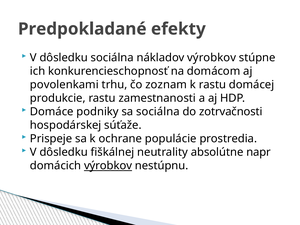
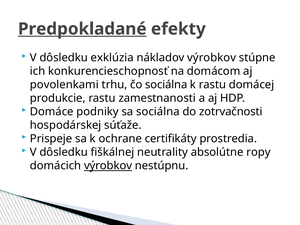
Predpokladané underline: none -> present
dôsledku sociálna: sociálna -> exklúzia
čo zoznam: zoznam -> sociálna
populácie: populácie -> certifikáty
napr: napr -> ropy
